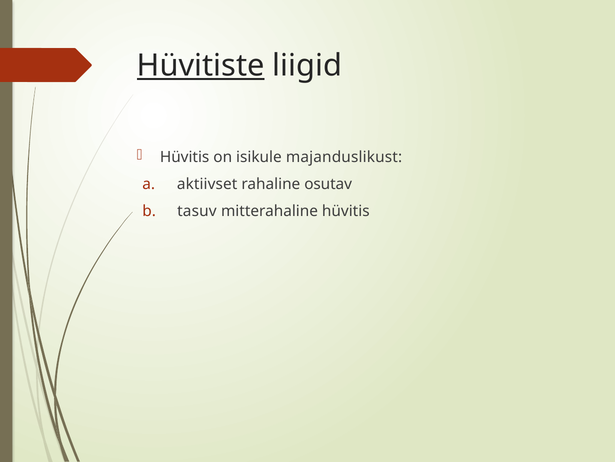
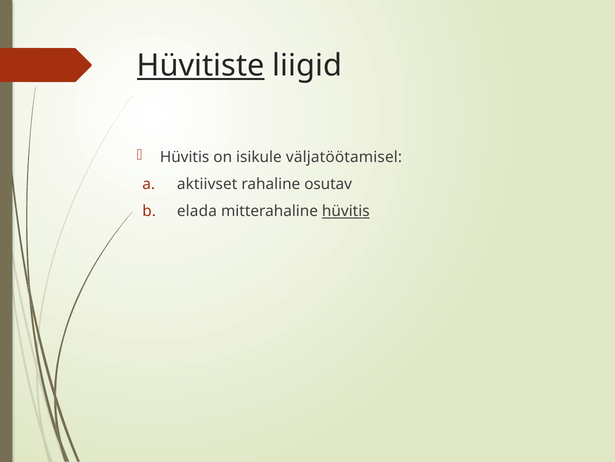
majanduslikust: majanduslikust -> väljatöötamisel
tasuv: tasuv -> elada
hüvitis at (346, 211) underline: none -> present
